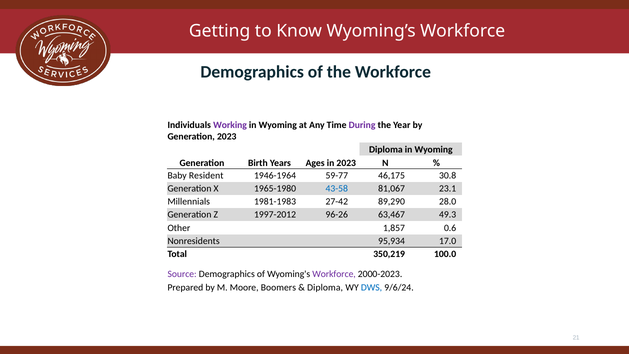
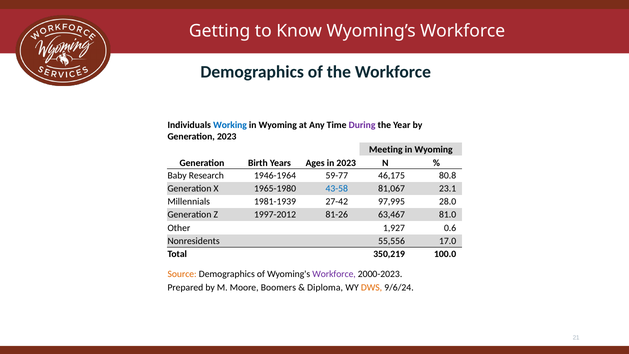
Working colour: purple -> blue
Diploma at (386, 150): Diploma -> Meeting
Resident: Resident -> Research
30.8: 30.8 -> 80.8
1981-1983: 1981-1983 -> 1981-1939
89,290: 89,290 -> 97,995
96-26: 96-26 -> 81-26
49.3: 49.3 -> 81.0
1,857: 1,857 -> 1,927
95,934: 95,934 -> 55,556
Source colour: purple -> orange
DWS colour: blue -> orange
